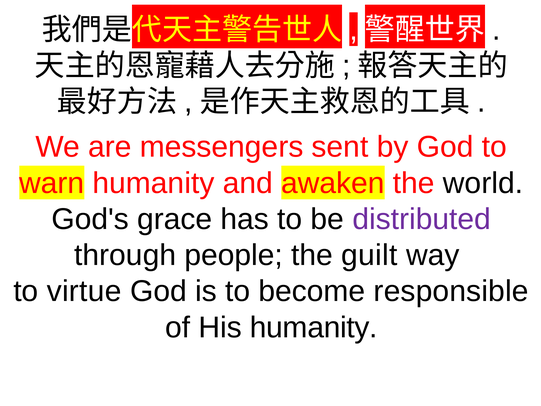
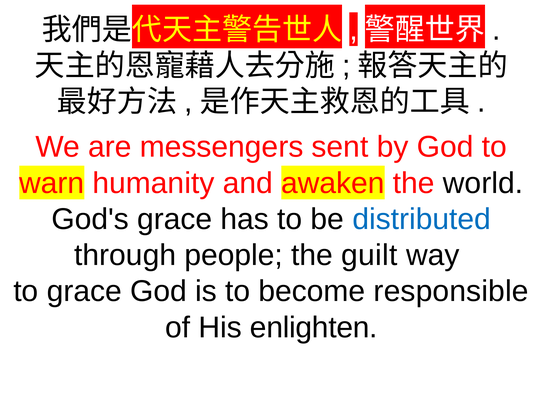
distributed colour: purple -> blue
to virtue: virtue -> grace
His humanity: humanity -> enlighten
